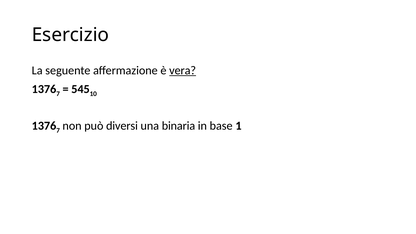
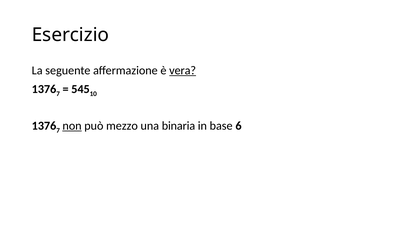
non underline: none -> present
diversi: diversi -> mezzo
1: 1 -> 6
